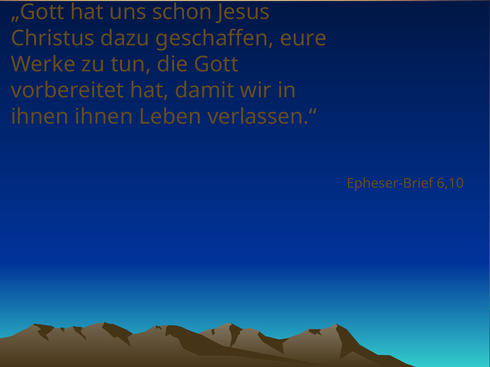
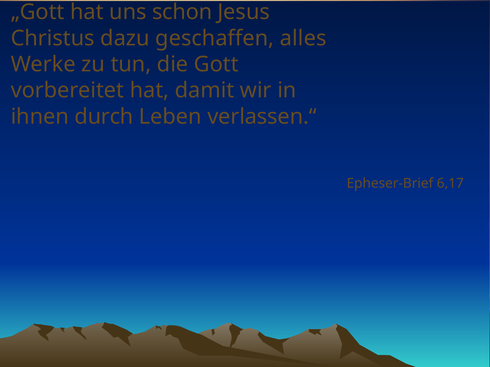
eure: eure -> alles
ihnen ihnen: ihnen -> durch
6,10: 6,10 -> 6,17
